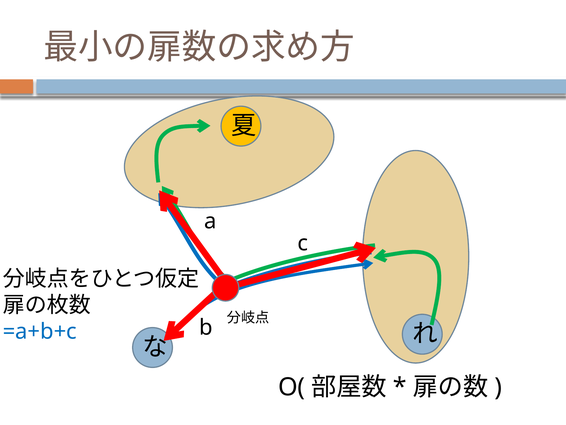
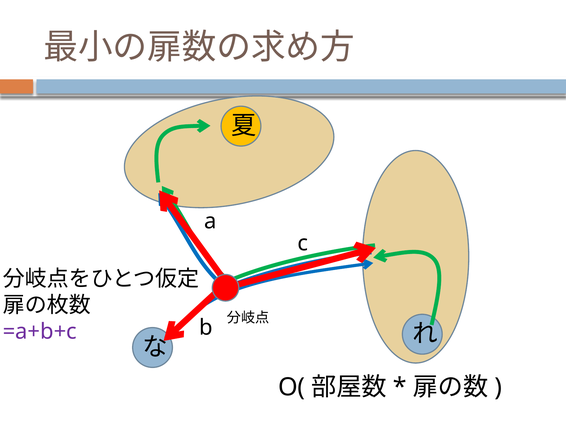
=a+b+c colour: blue -> purple
